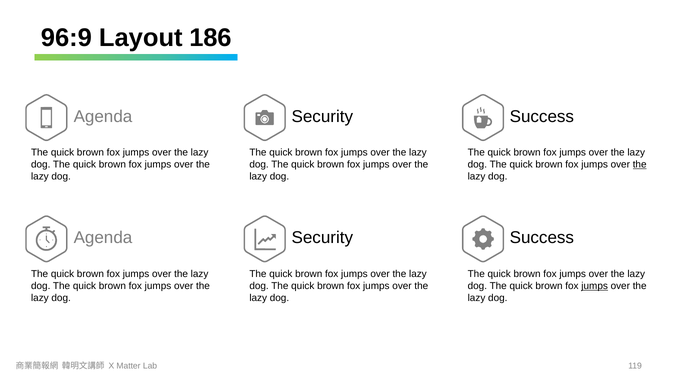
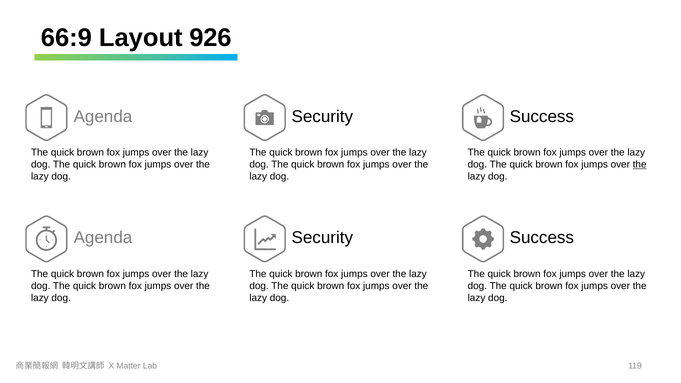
96:9: 96:9 -> 66:9
186: 186 -> 926
jumps at (595, 286) underline: present -> none
